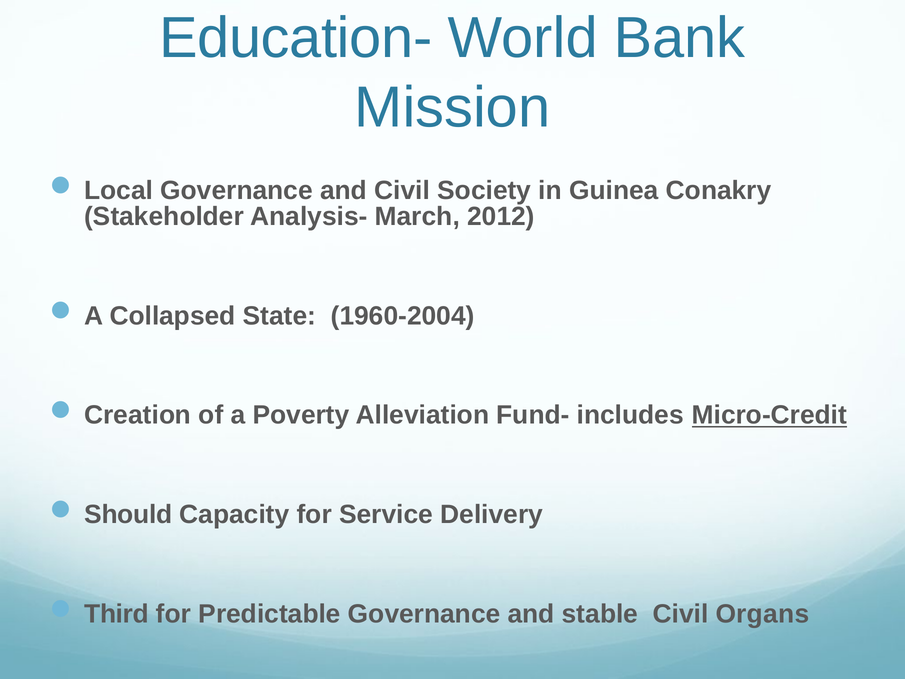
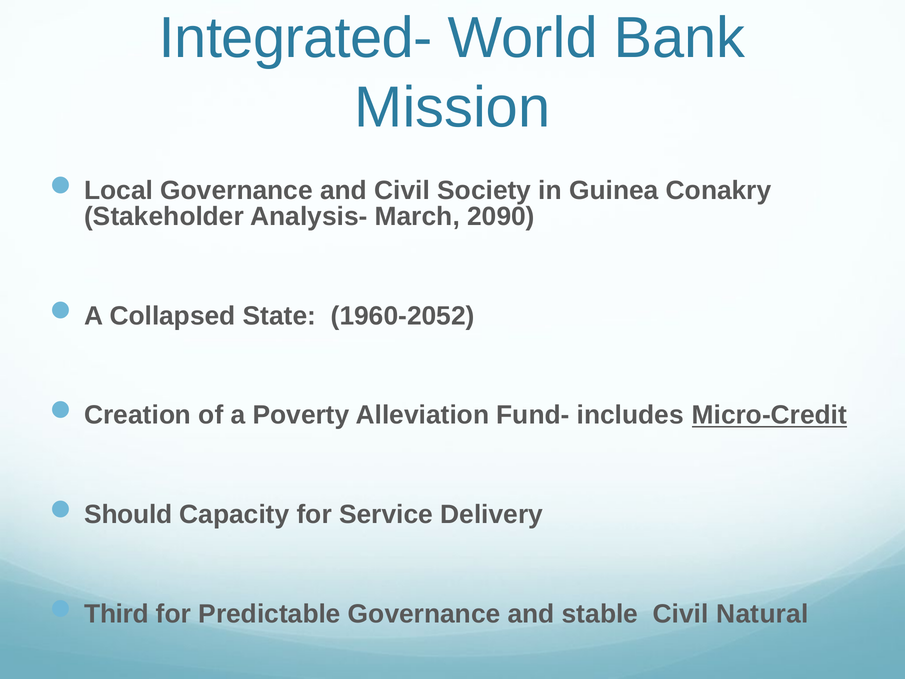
Education-: Education- -> Integrated-
2012: 2012 -> 2090
1960-2004: 1960-2004 -> 1960-2052
Organs: Organs -> Natural
